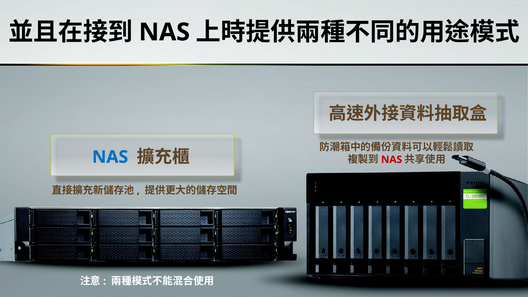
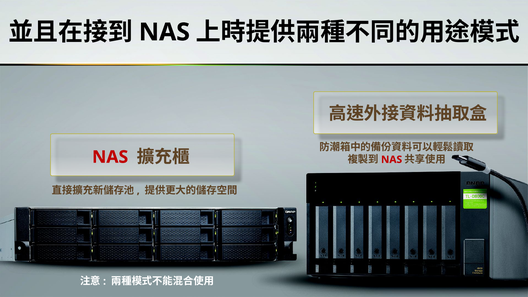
NAS at (110, 157) colour: blue -> red
